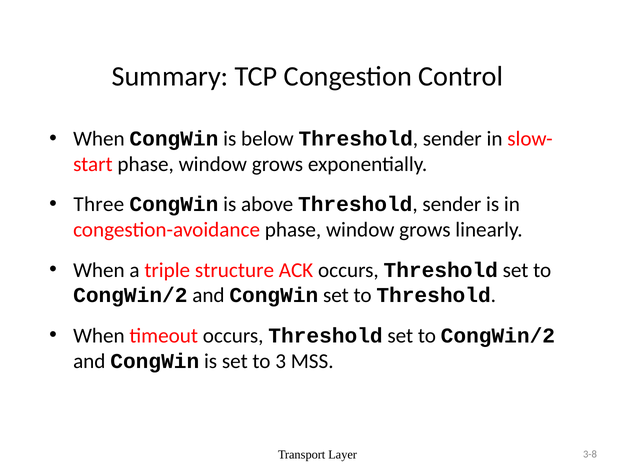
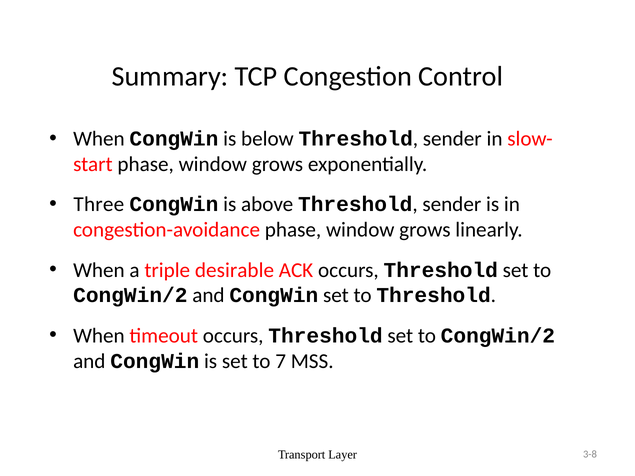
structure: structure -> desirable
3: 3 -> 7
